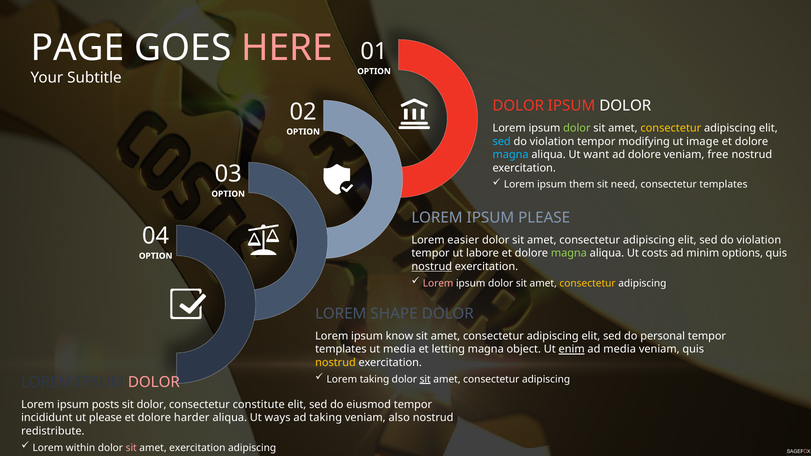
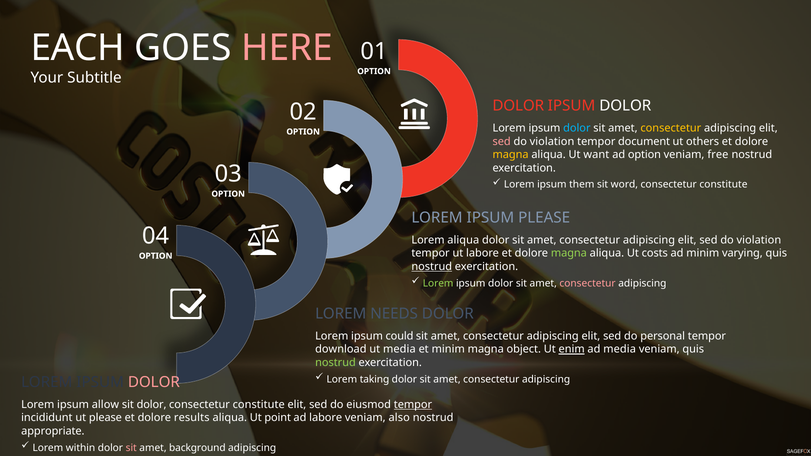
PAGE: PAGE -> EACH
dolor at (577, 128) colour: light green -> light blue
sed at (502, 142) colour: light blue -> pink
modifying: modifying -> document
image: image -> others
magna at (511, 155) colour: light blue -> yellow
ad dolore: dolore -> option
need: need -> word
templates at (723, 185): templates -> constitute
Lorem easier: easier -> aliqua
options: options -> varying
Lorem at (438, 283) colour: pink -> light green
consectetur at (588, 283) colour: yellow -> pink
SHAPE: SHAPE -> NEEDS
know: know -> could
templates at (341, 349): templates -> download
et letting: letting -> minim
nostrud at (335, 363) colour: yellow -> light green
sit at (425, 379) underline: present -> none
posts: posts -> allow
tempor at (413, 405) underline: none -> present
harder: harder -> results
ways: ways -> point
ad taking: taking -> labore
redistribute: redistribute -> appropriate
amet exercitation: exercitation -> background
